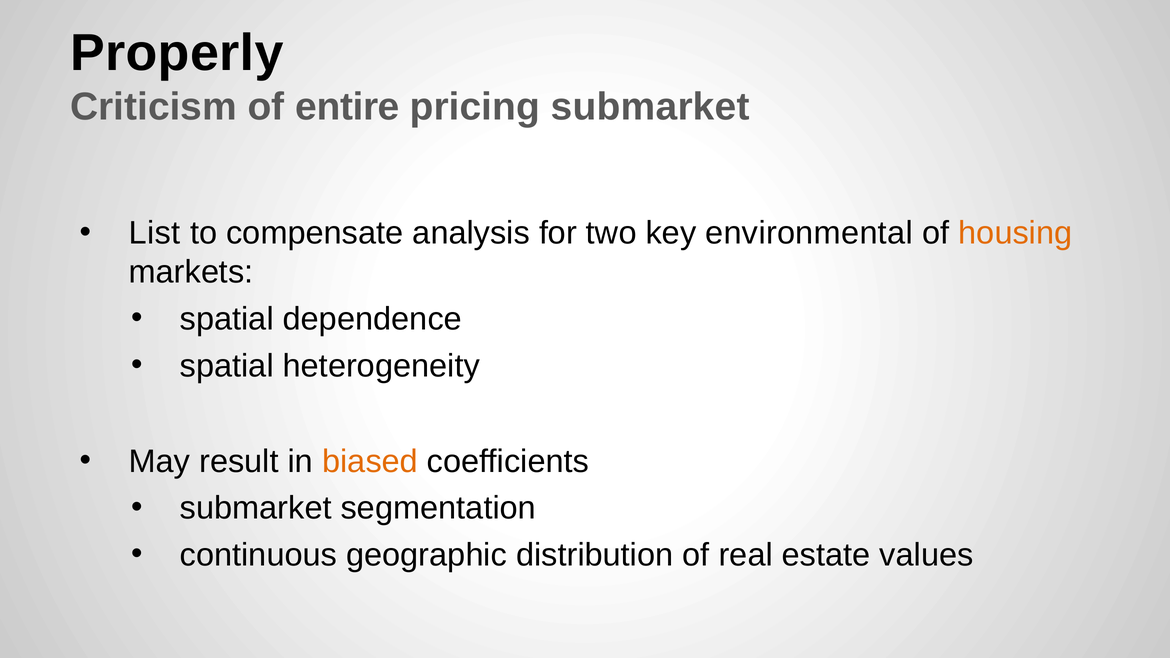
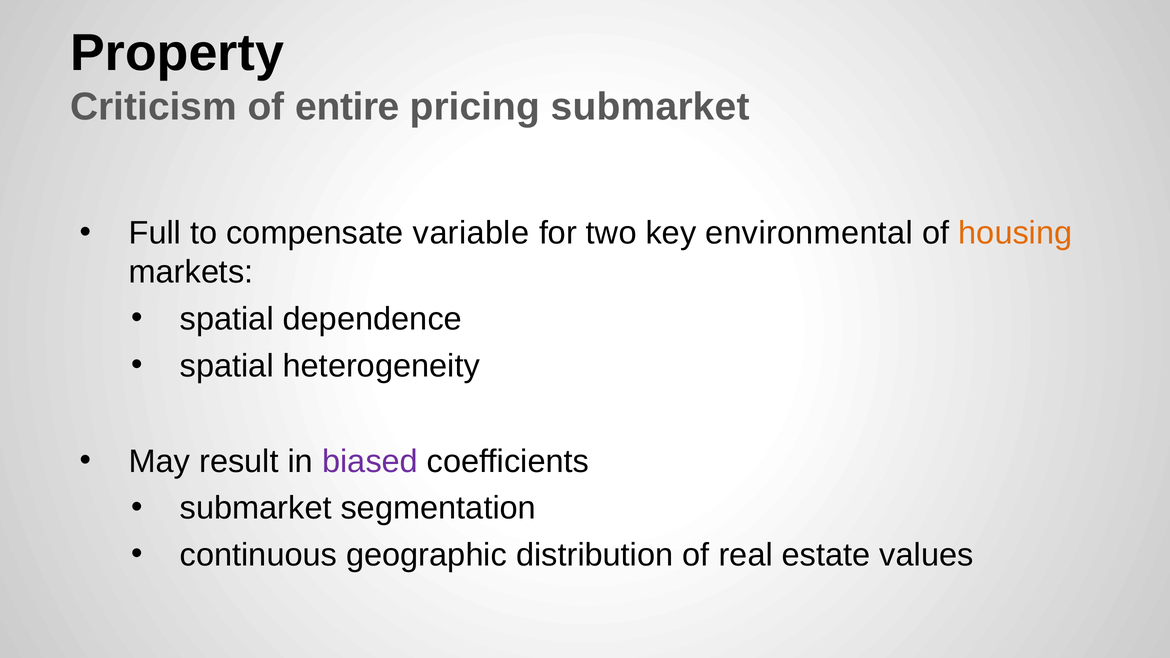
Properly: Properly -> Property
List: List -> Full
analysis: analysis -> variable
biased colour: orange -> purple
